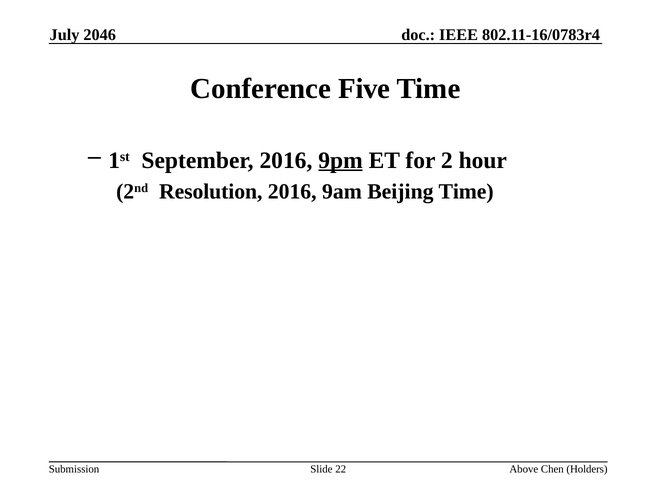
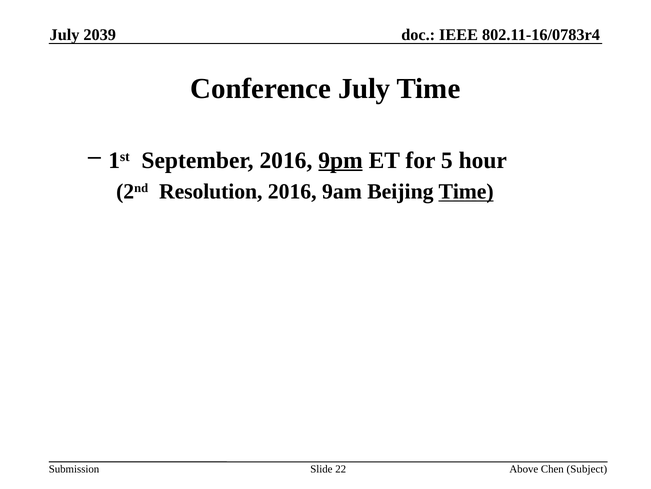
2046: 2046 -> 2039
Conference Five: Five -> July
2: 2 -> 5
Time at (466, 191) underline: none -> present
Holders: Holders -> Subject
